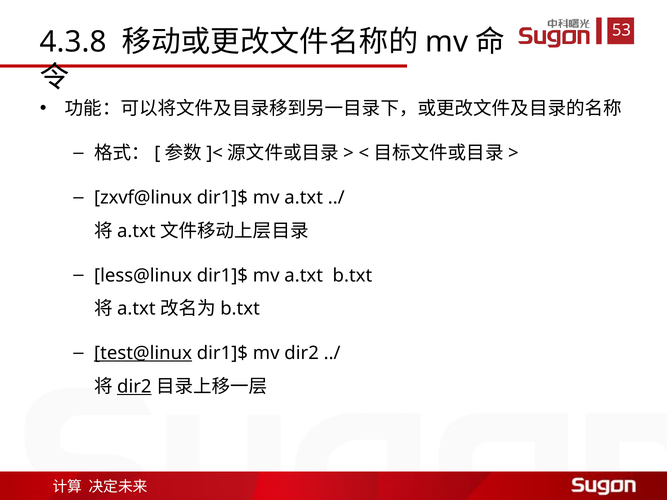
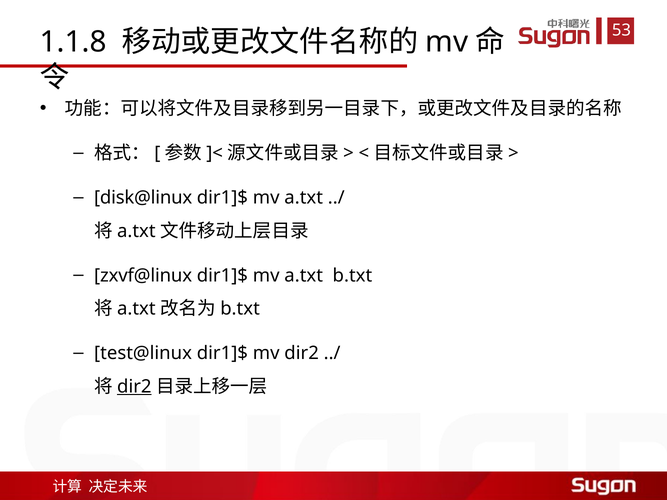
4.3.8: 4.3.8 -> 1.1.8
zxvf@linux: zxvf@linux -> disk@linux
less@linux: less@linux -> zxvf@linux
test@linux underline: present -> none
